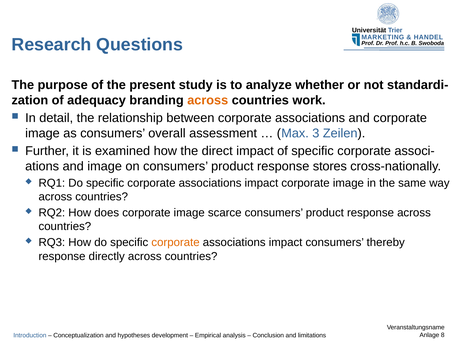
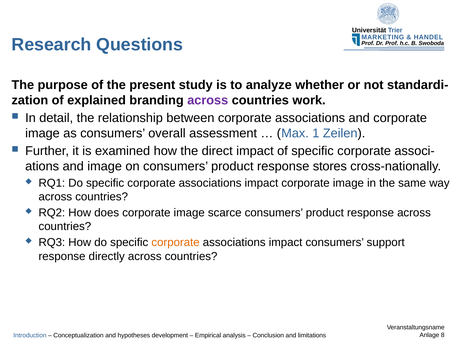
adequacy: adequacy -> explained
across at (208, 100) colour: orange -> purple
3: 3 -> 1
thereby: thereby -> support
